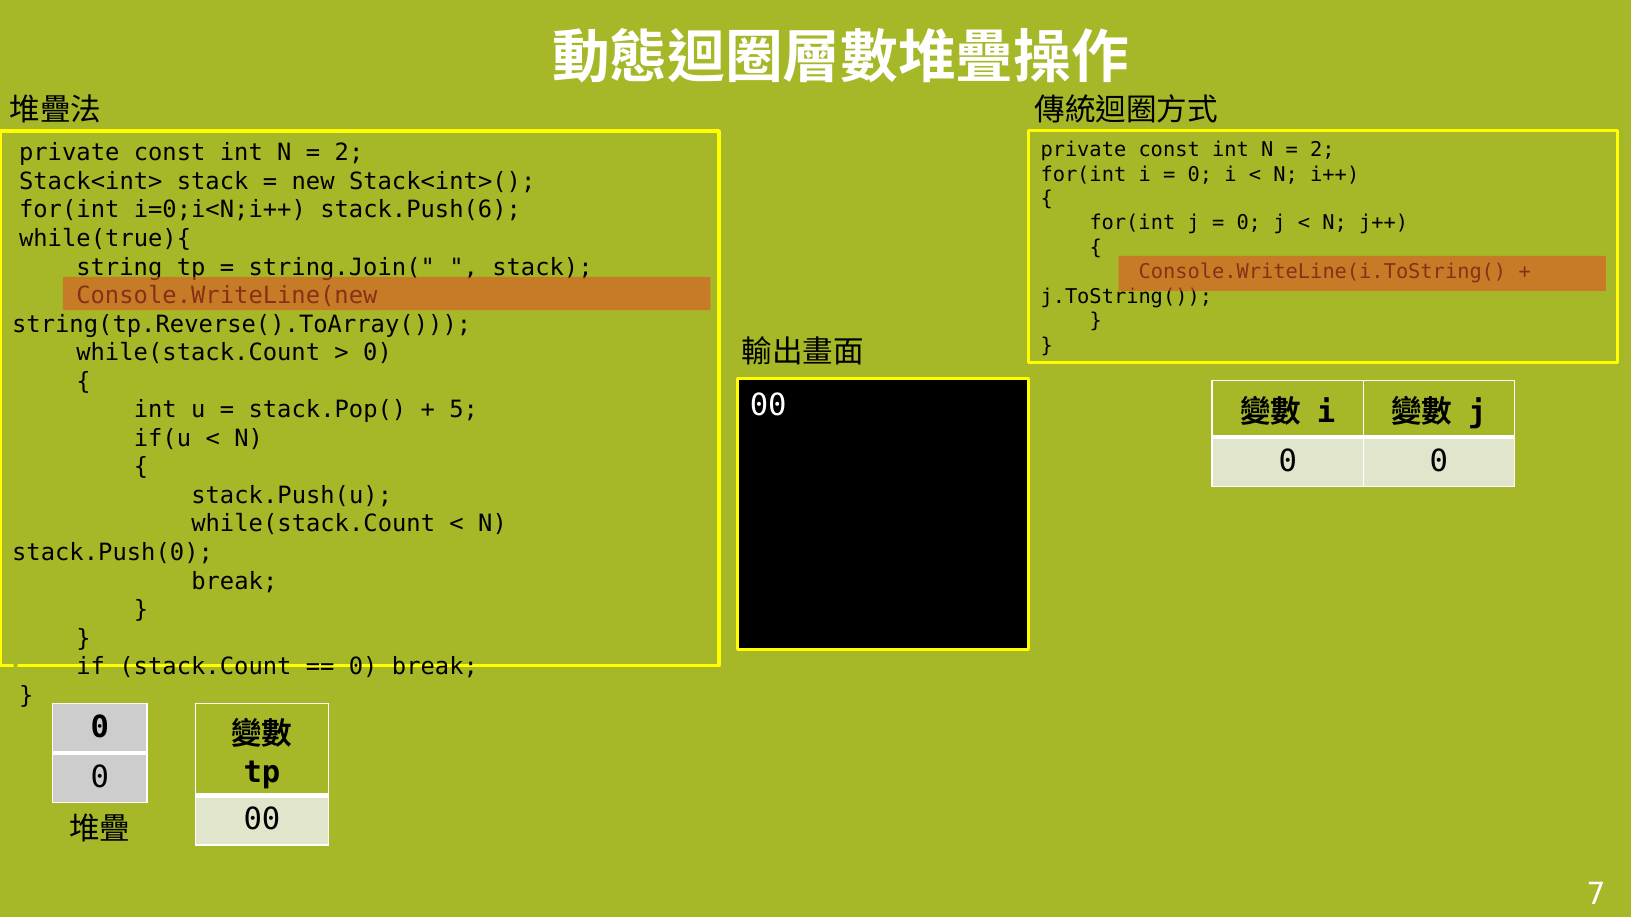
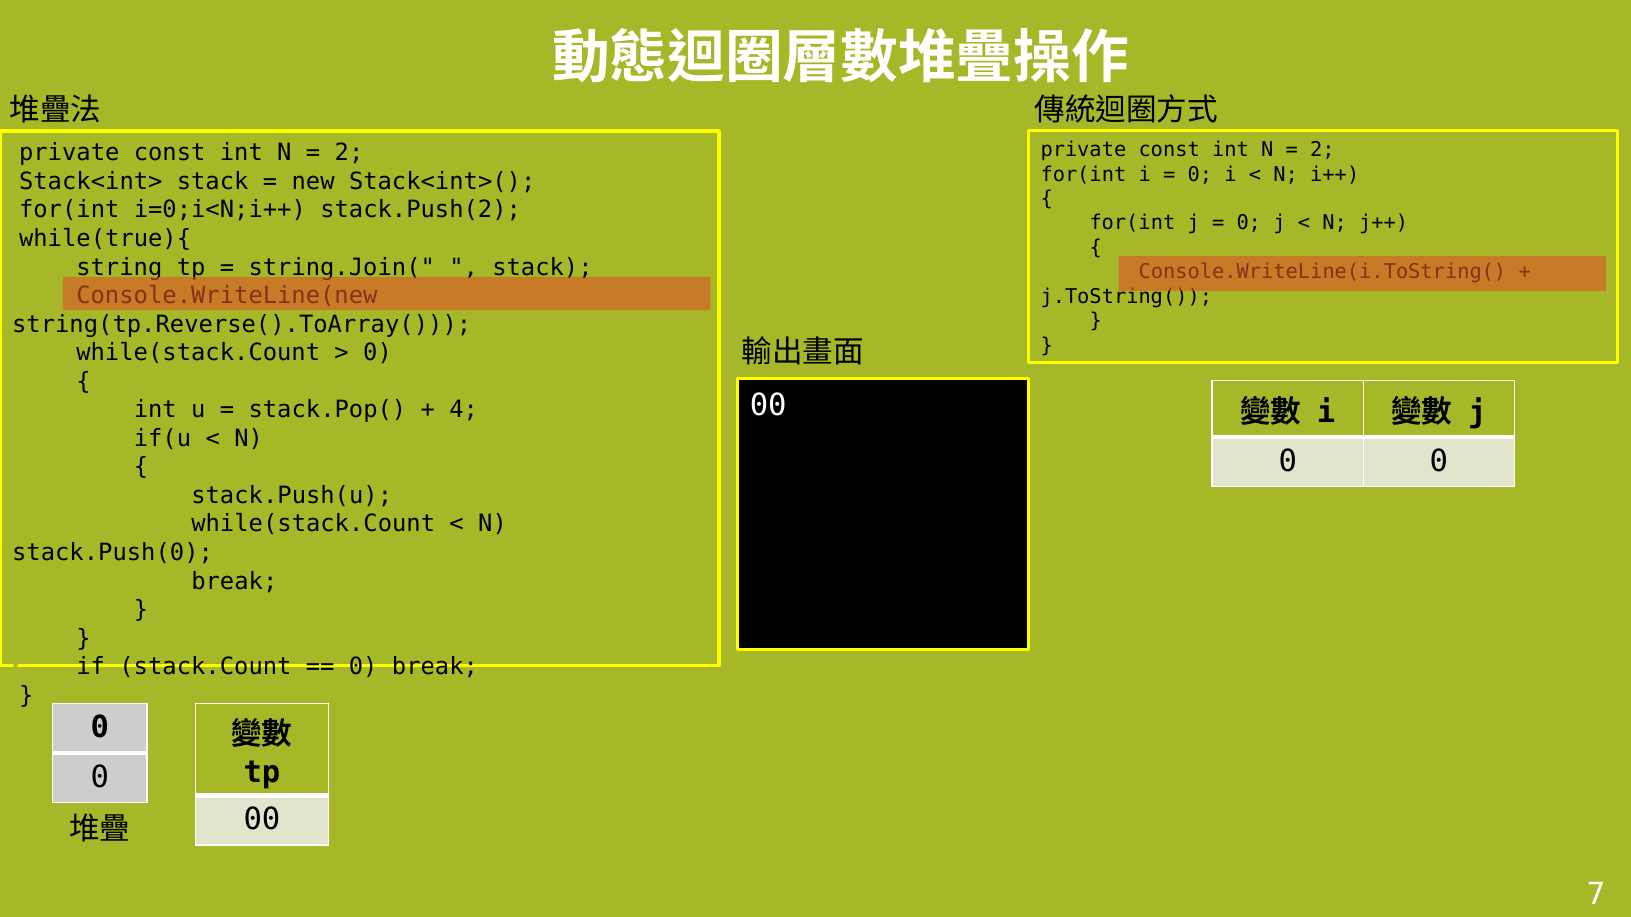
stack.Push(6: stack.Push(6 -> stack.Push(2
5: 5 -> 4
